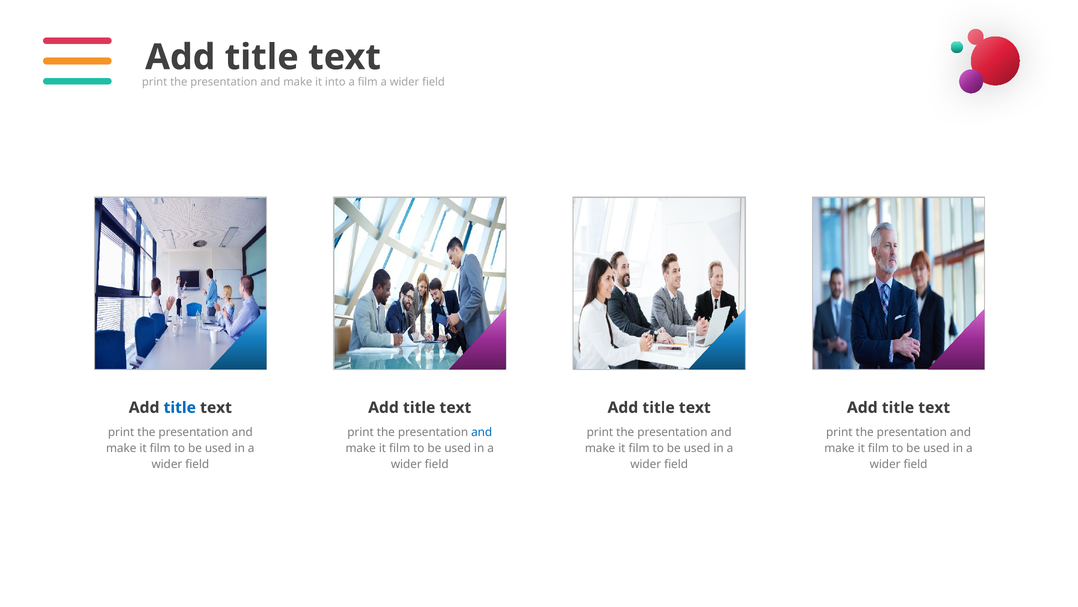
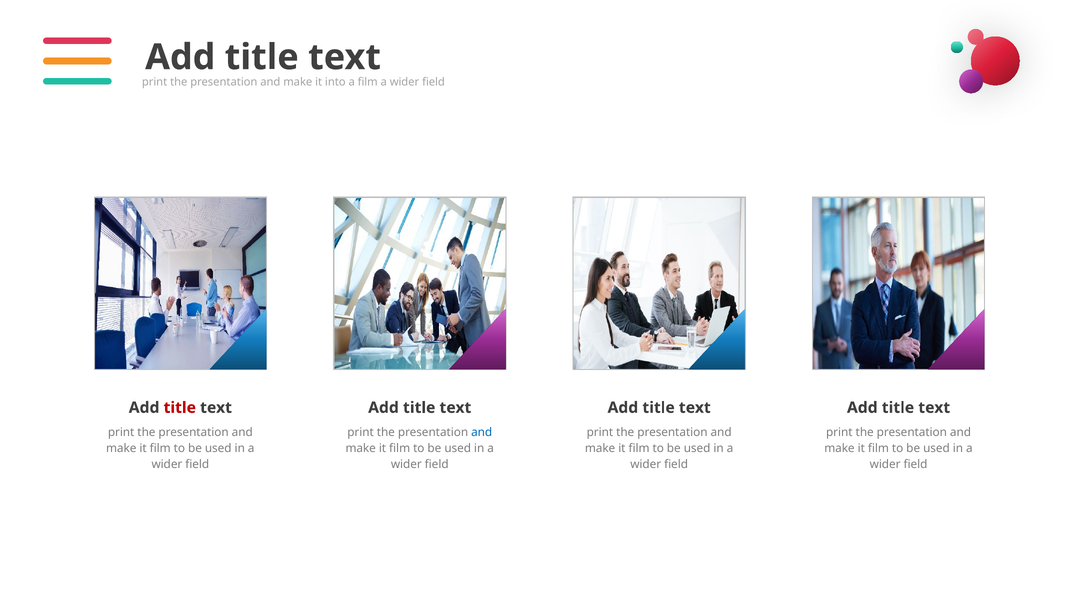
title at (180, 407) colour: blue -> red
